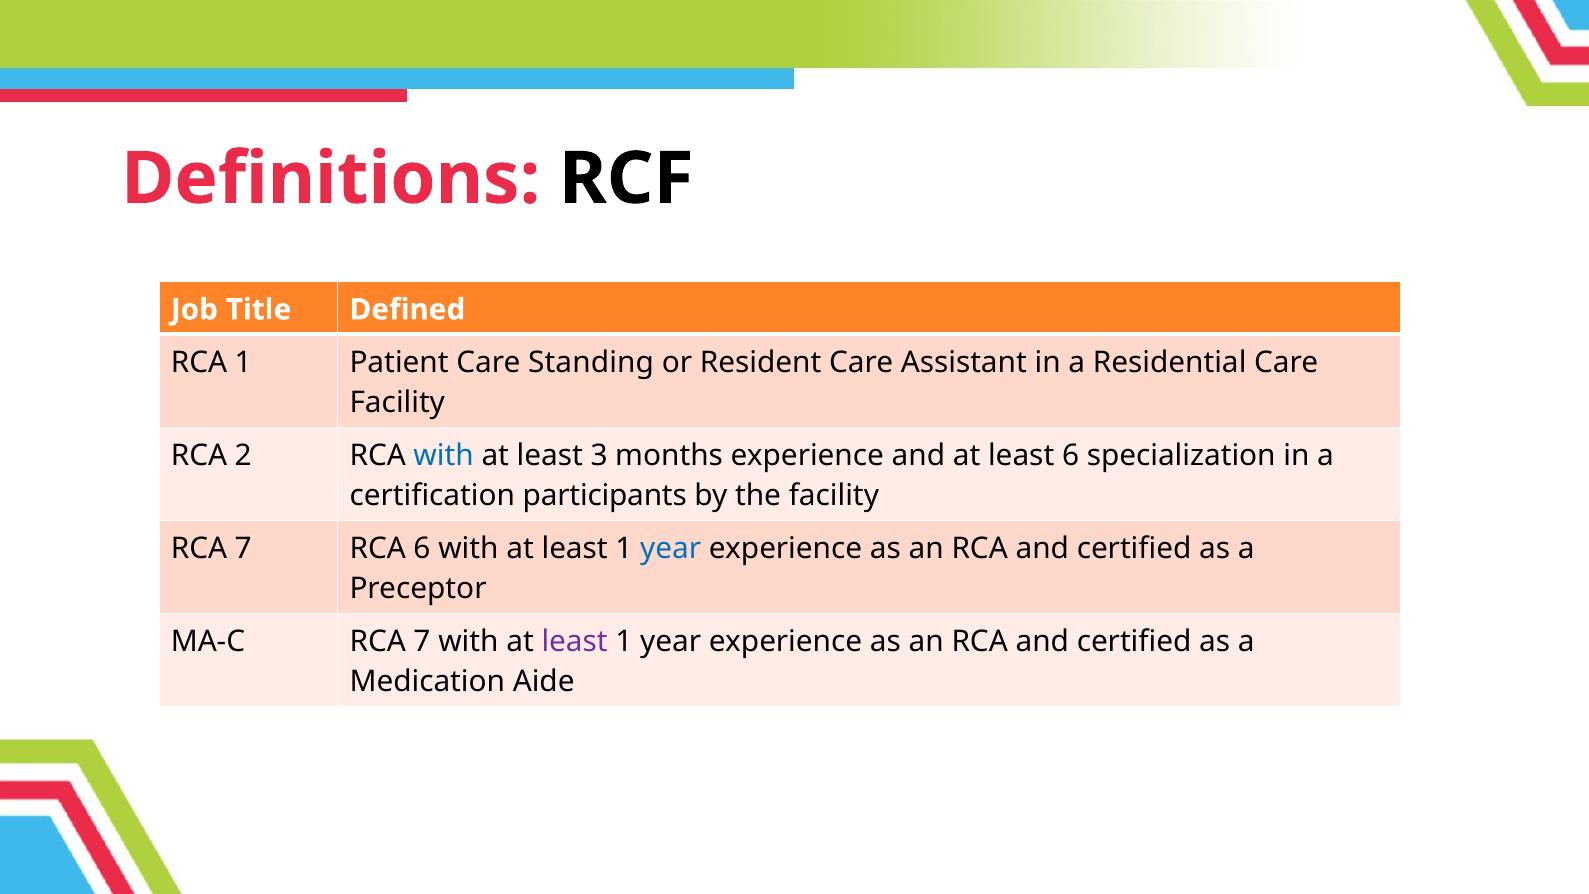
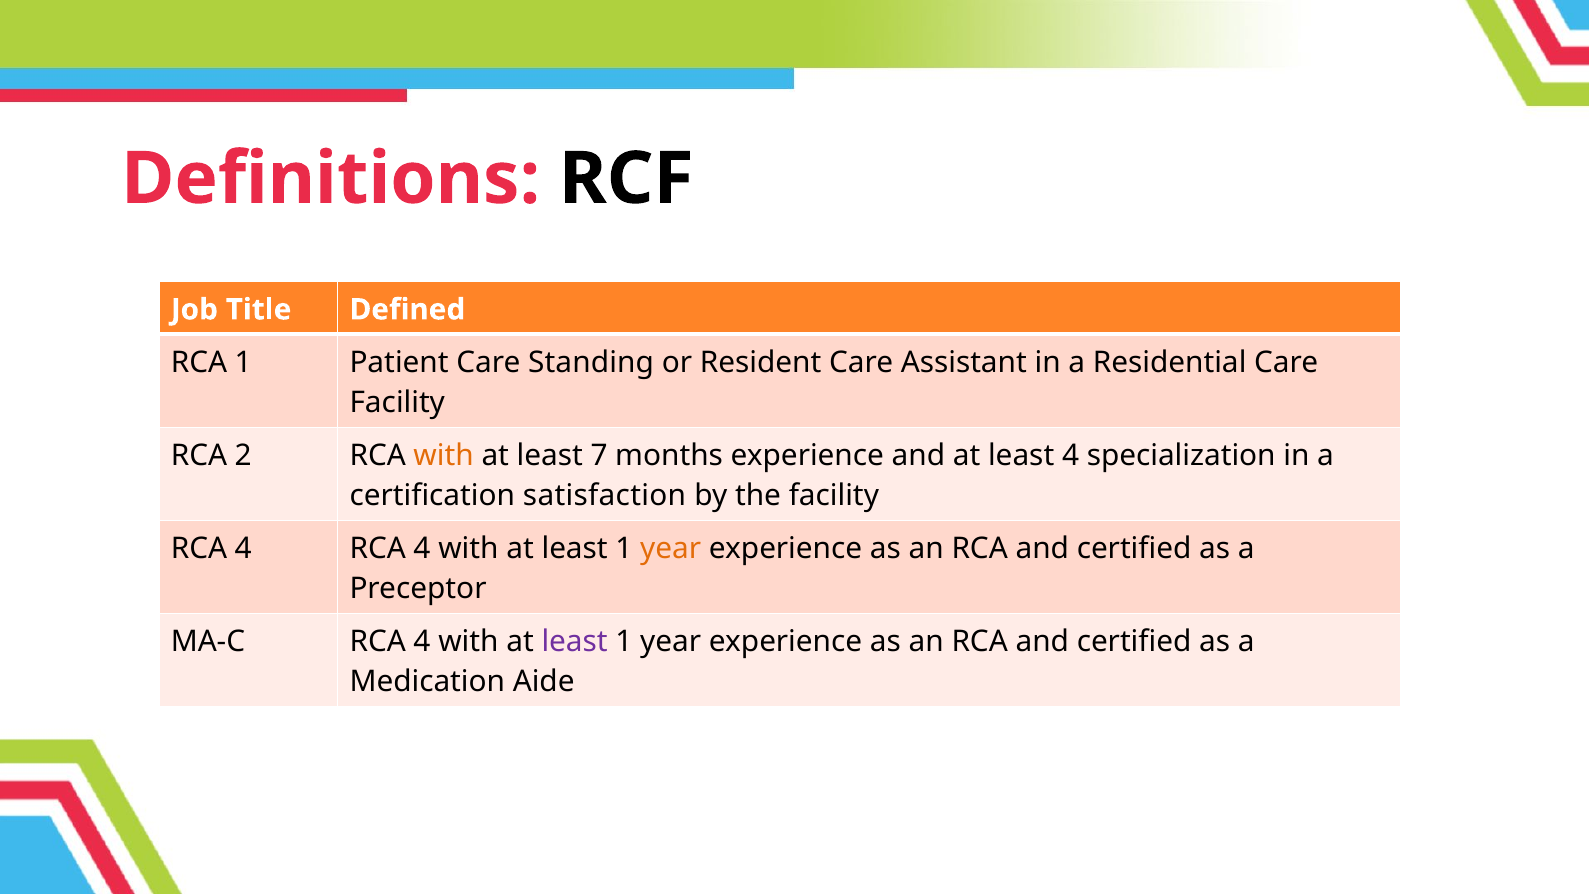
with at (444, 455) colour: blue -> orange
3: 3 -> 7
least 6: 6 -> 4
participants: participants -> satisfaction
7 at (243, 548): 7 -> 4
6 at (422, 548): 6 -> 4
year at (671, 548) colour: blue -> orange
MA-C RCA 7: 7 -> 4
